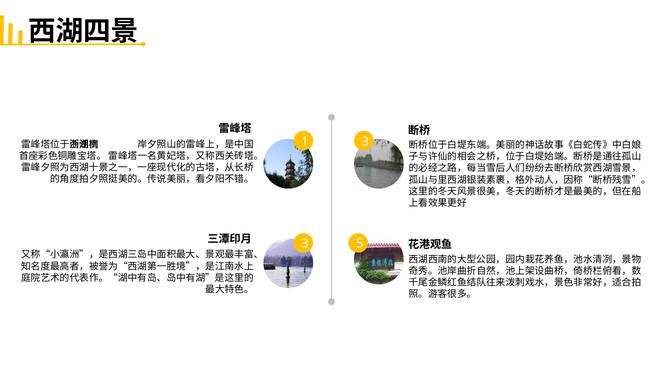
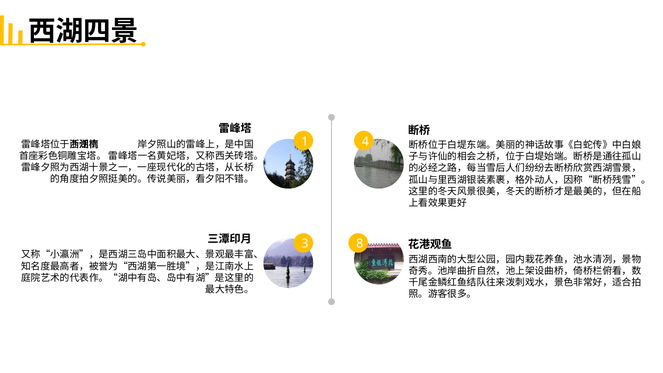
1 3: 3 -> 4
5: 5 -> 8
